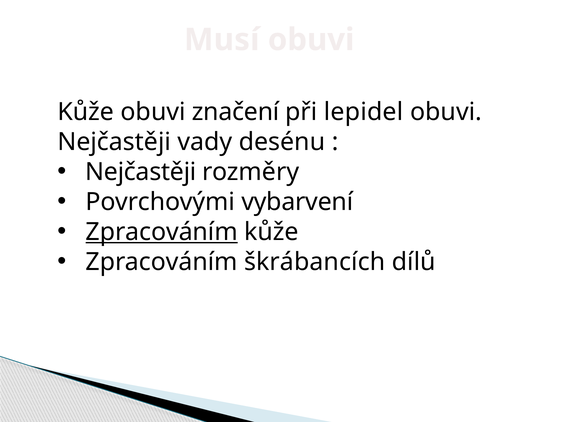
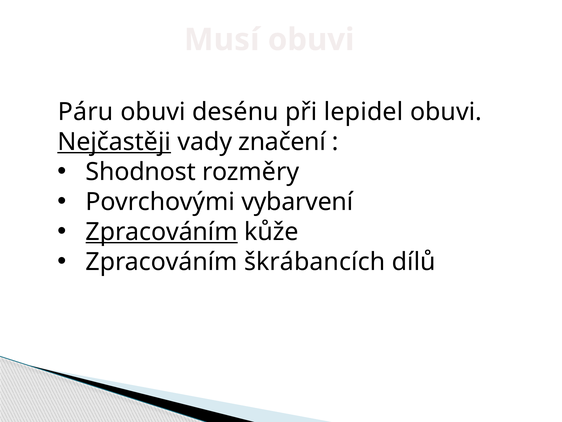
Kůže at (86, 112): Kůže -> Páru
značení: značení -> desénu
Nejčastěji at (114, 142) underline: none -> present
desénu: desénu -> značení
Nejčastěji at (141, 172): Nejčastěji -> Shodnost
